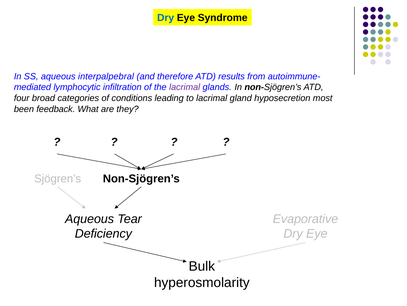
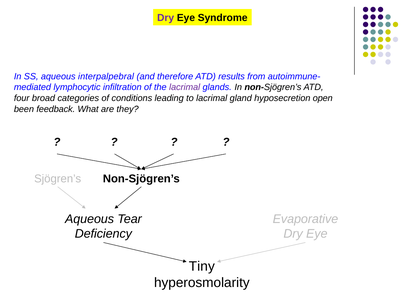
Dry at (166, 18) colour: blue -> purple
most: most -> open
Bulk: Bulk -> Tiny
